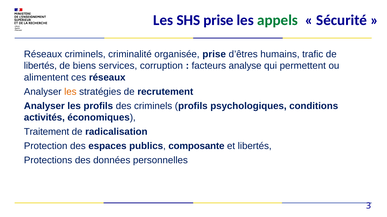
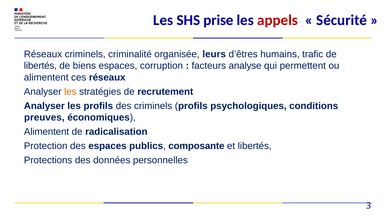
appels colour: green -> red
organisée prise: prise -> leurs
biens services: services -> espaces
activités: activités -> preuves
Traitement at (47, 132): Traitement -> Alimentent
